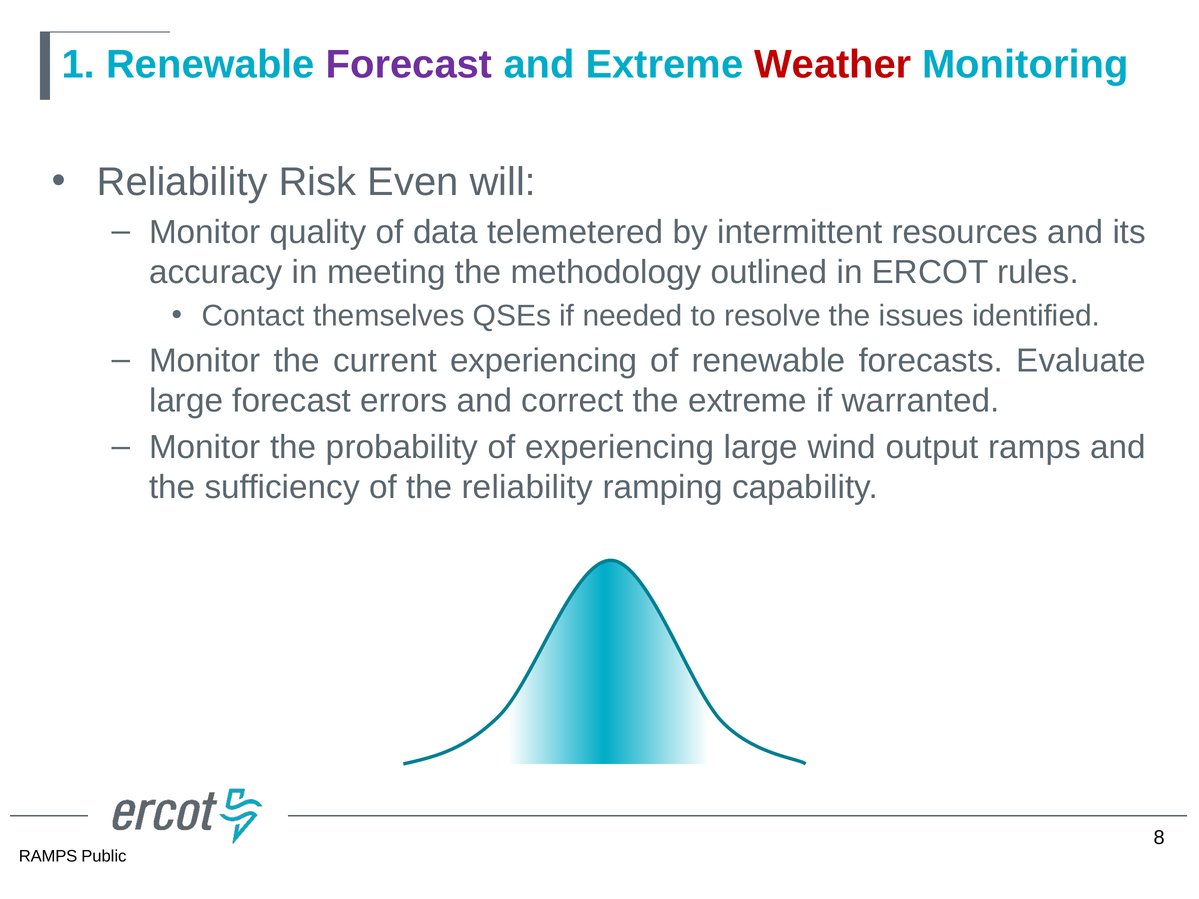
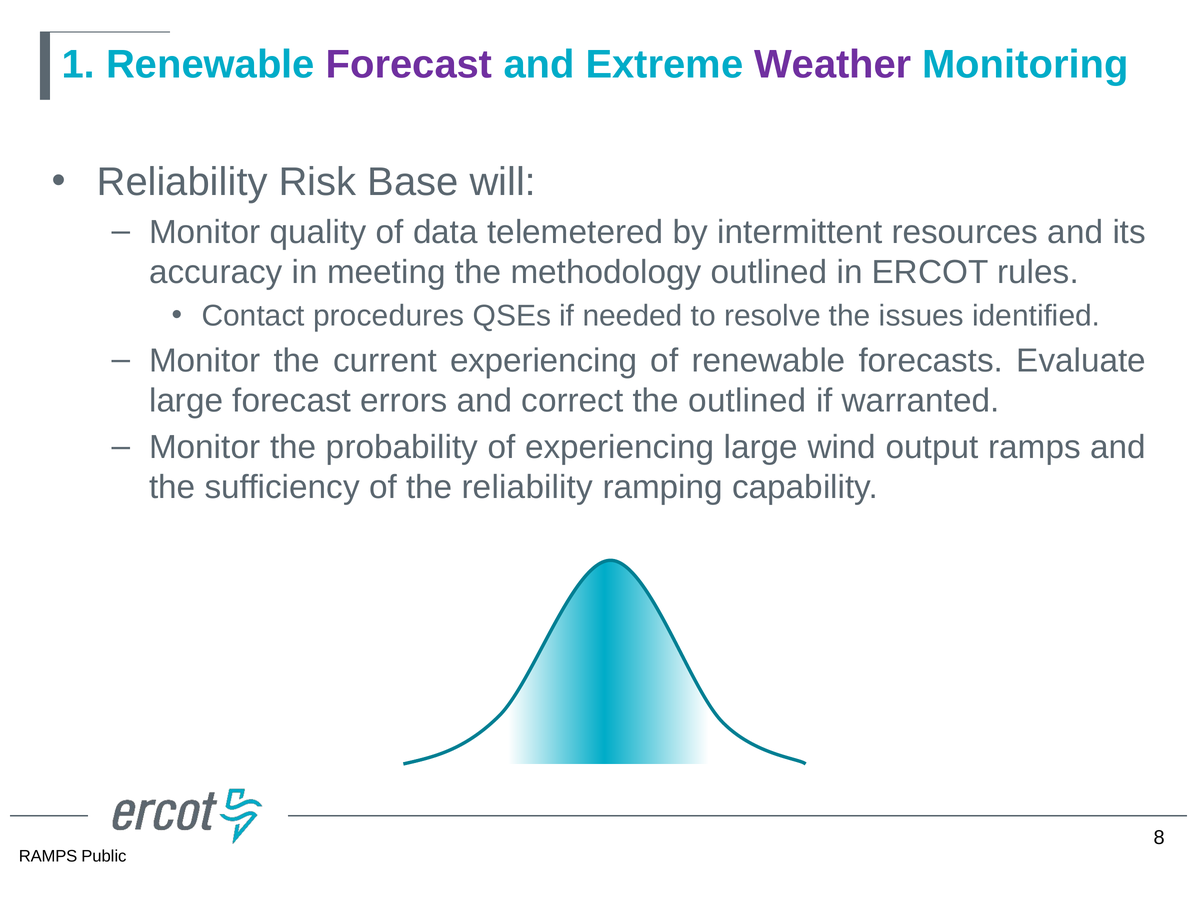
Weather colour: red -> purple
Even: Even -> Base
themselves: themselves -> procedures
the extreme: extreme -> outlined
